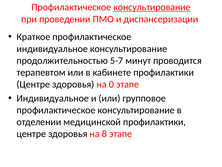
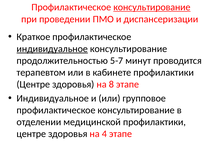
индивидуальное at (52, 49) underline: none -> present
0: 0 -> 8
8: 8 -> 4
